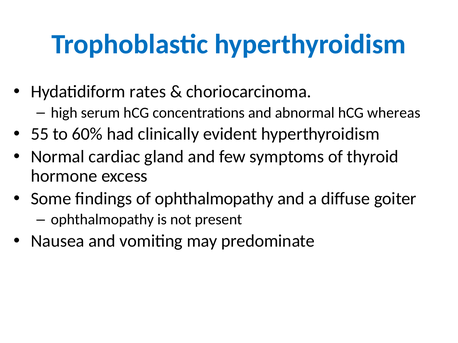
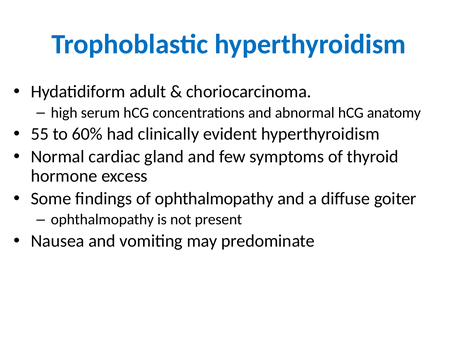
rates: rates -> adult
whereas: whereas -> anatomy
